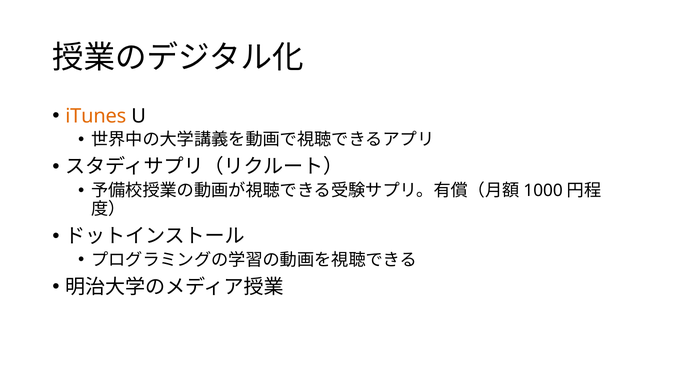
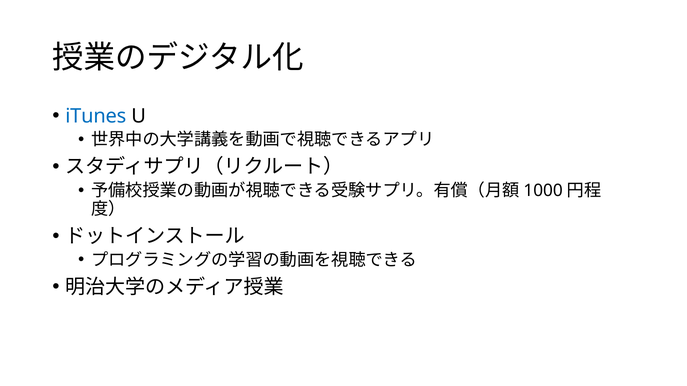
iTunes colour: orange -> blue
